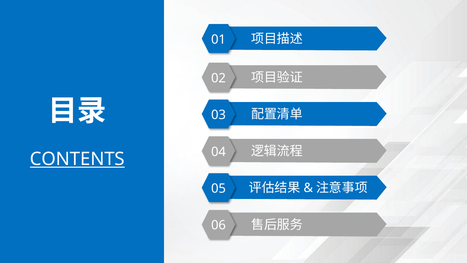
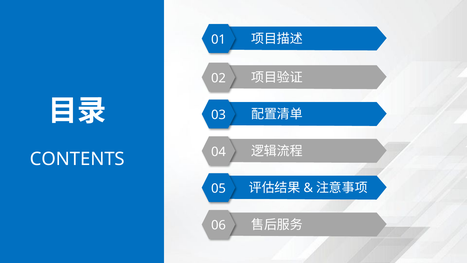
CONTENTS underline: present -> none
